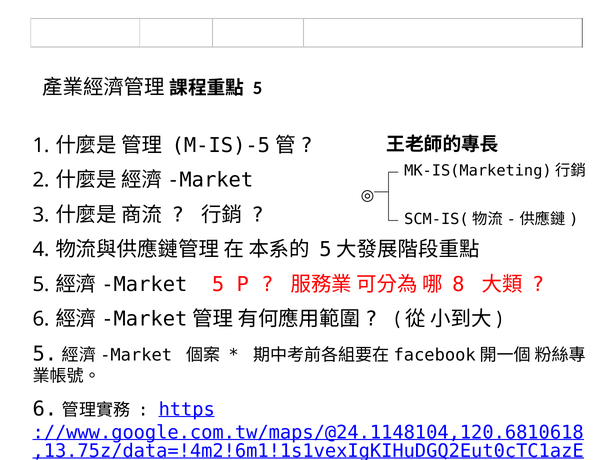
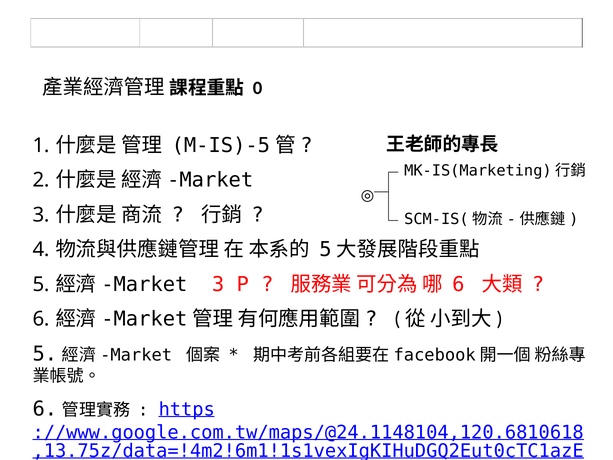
5 at (257, 88): 5 -> 0
5 at (218, 284): 5 -> 3
8 at (458, 284): 8 -> 6
